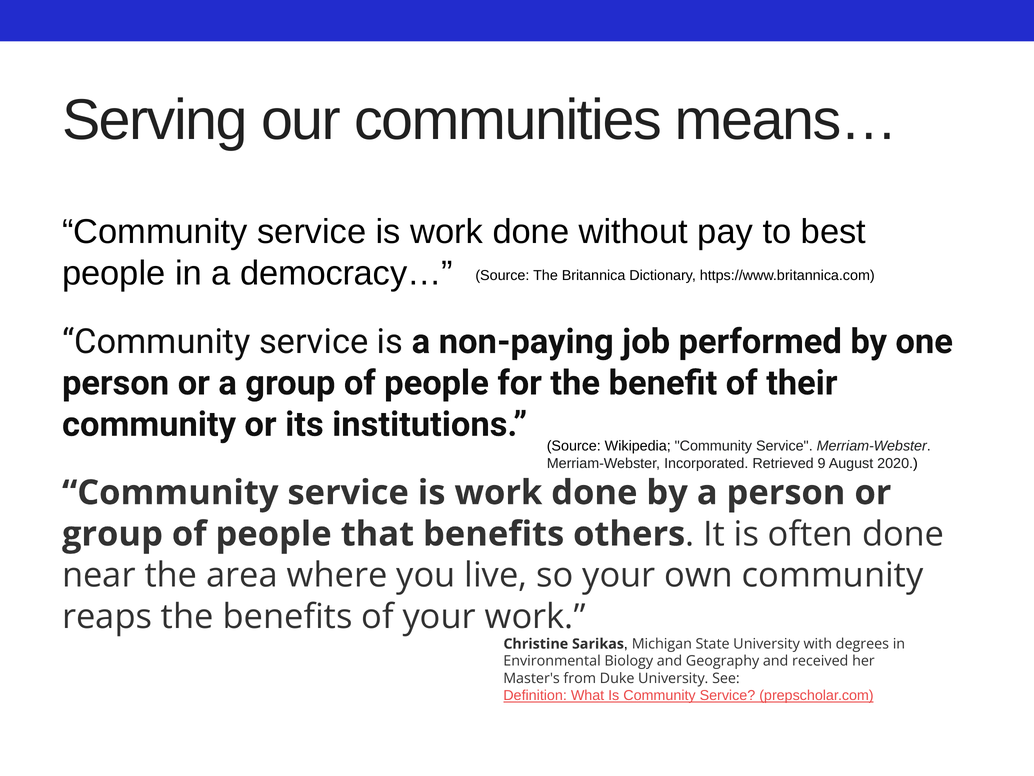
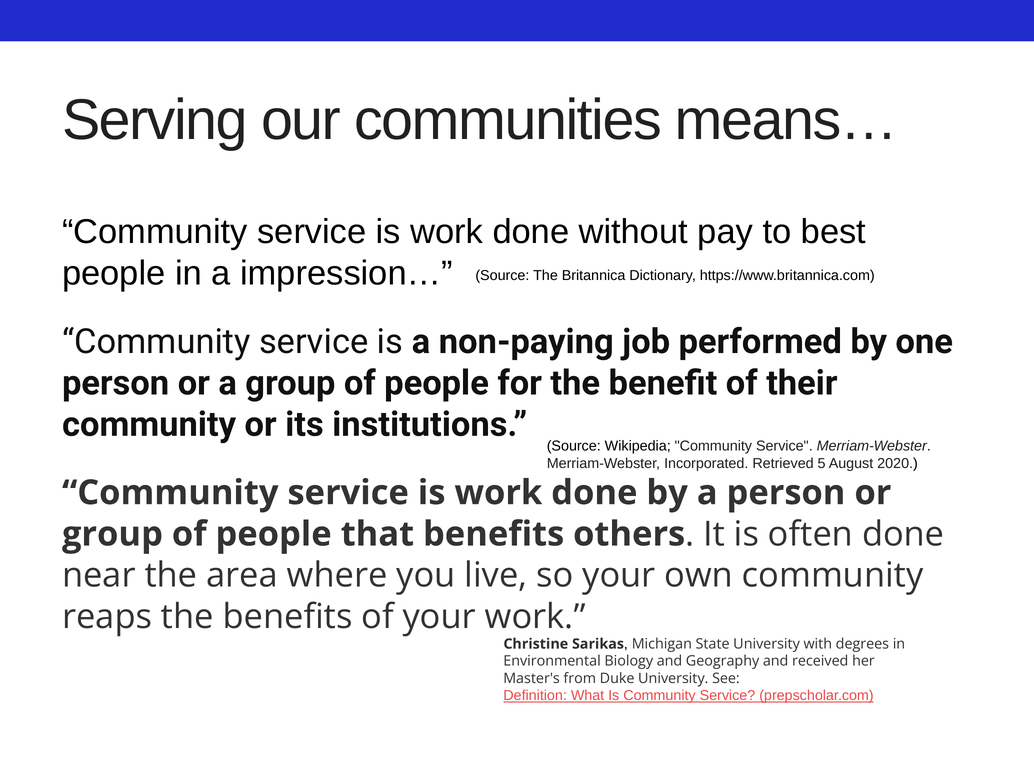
democracy…: democracy… -> impression…
9: 9 -> 5
